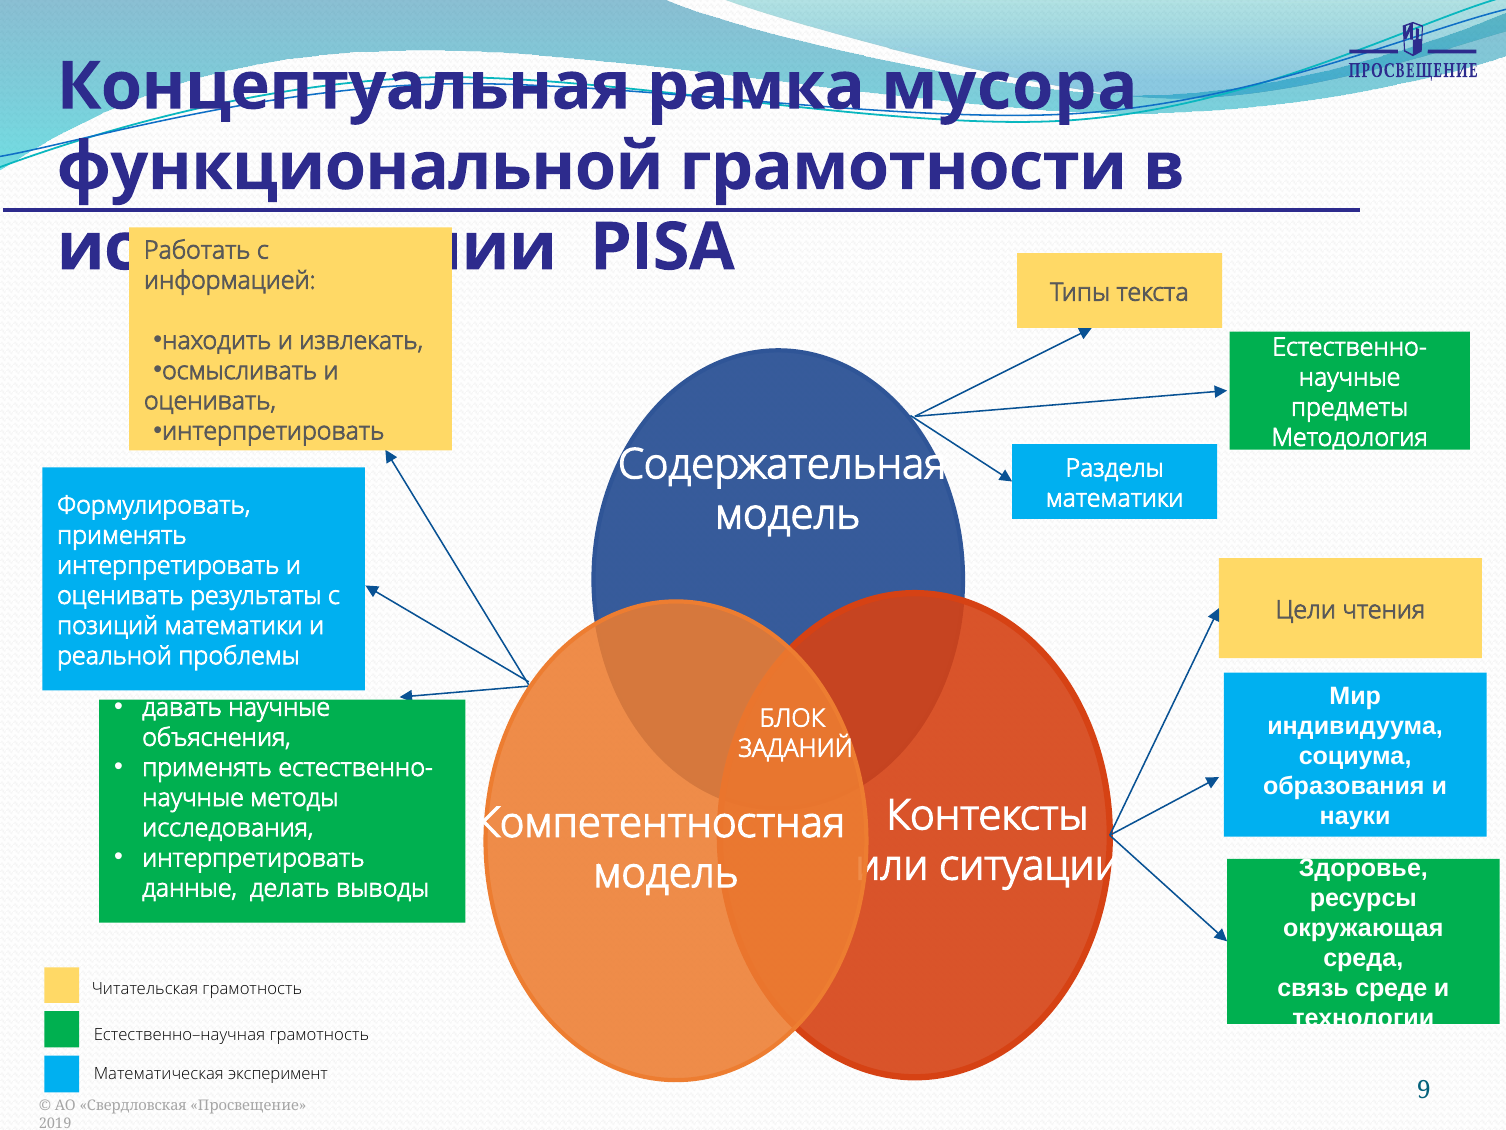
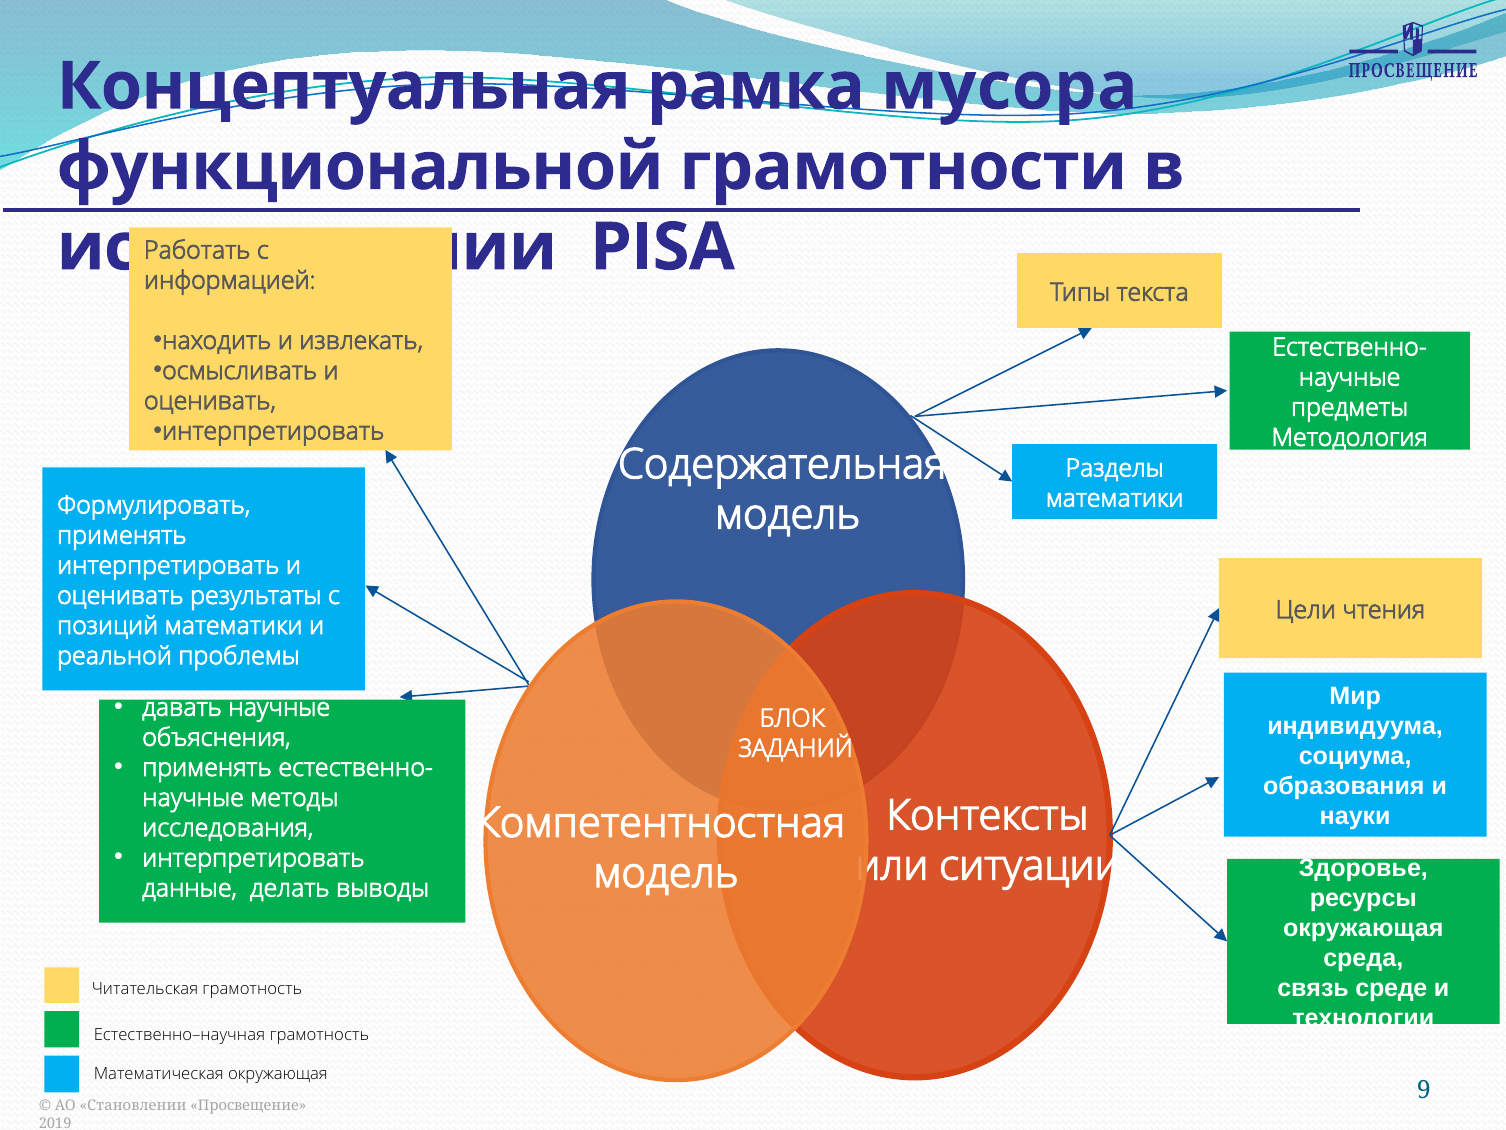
Математическая эксперимент: эксперимент -> окружающая
Свердловская: Свердловская -> Становлении
